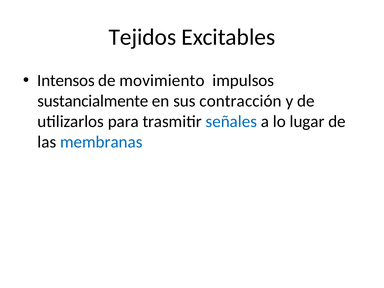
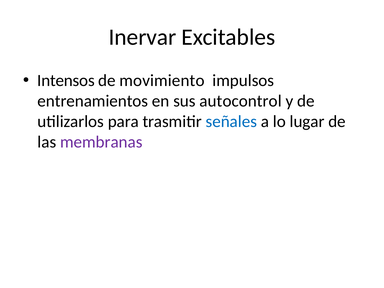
Tejidos: Tejidos -> Inervar
sustancialmente: sustancialmente -> entrenamientos
contracción: contracción -> autocontrol
membranas colour: blue -> purple
